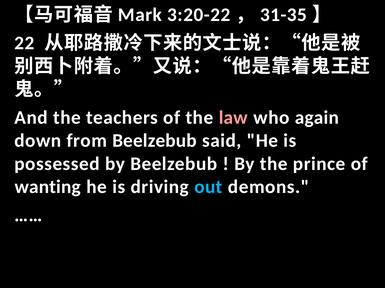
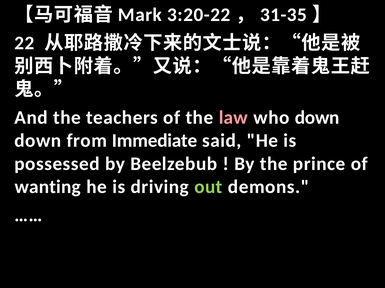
who again: again -> down
from Beelzebub: Beelzebub -> Immediate
out colour: light blue -> light green
